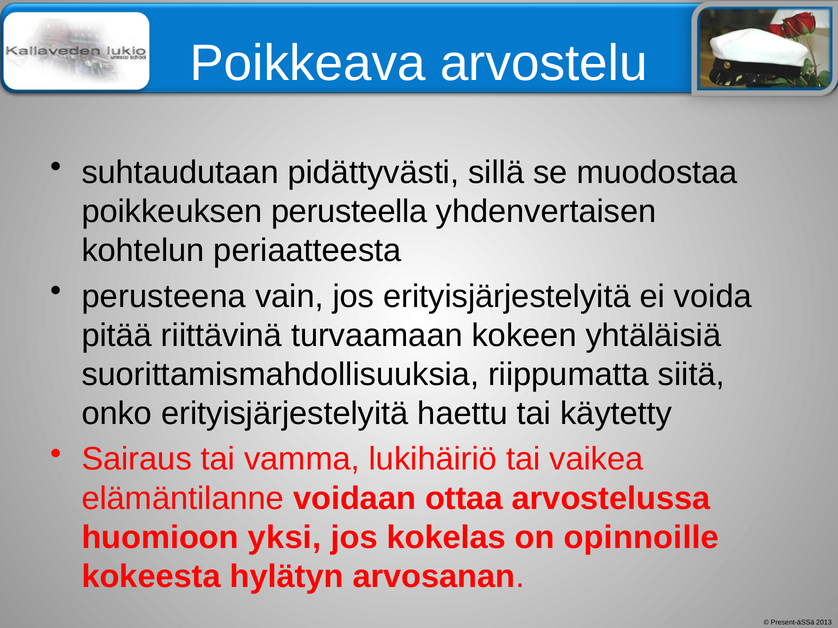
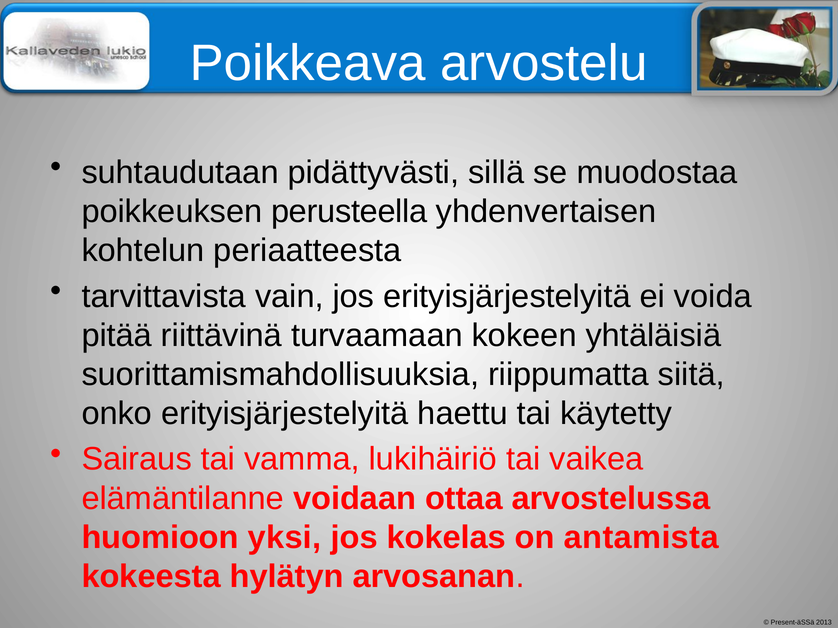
perusteena: perusteena -> tarvittavista
opinnoille: opinnoille -> antamista
